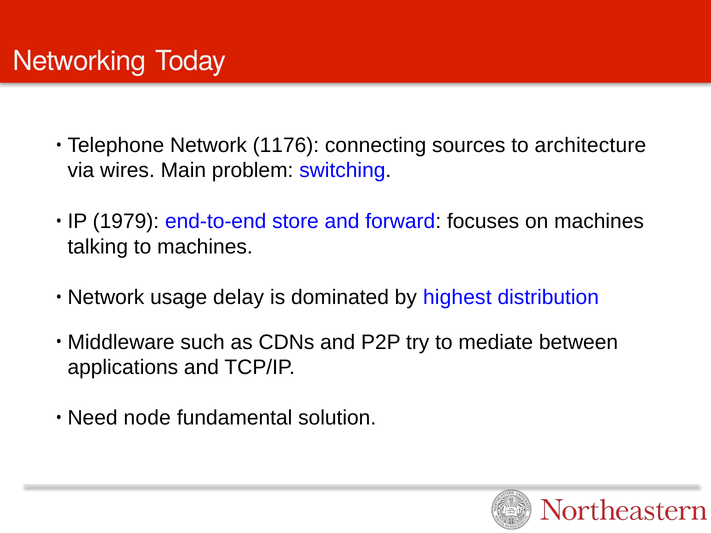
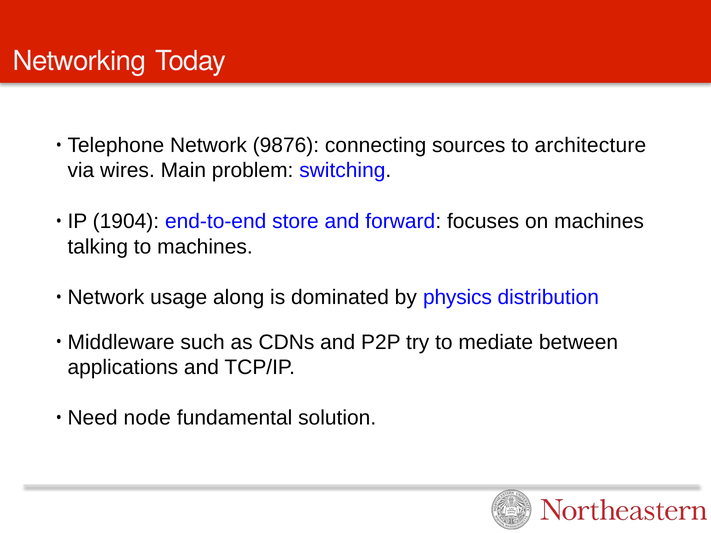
1176: 1176 -> 9876
1979: 1979 -> 1904
delay: delay -> along
highest: highest -> physics
